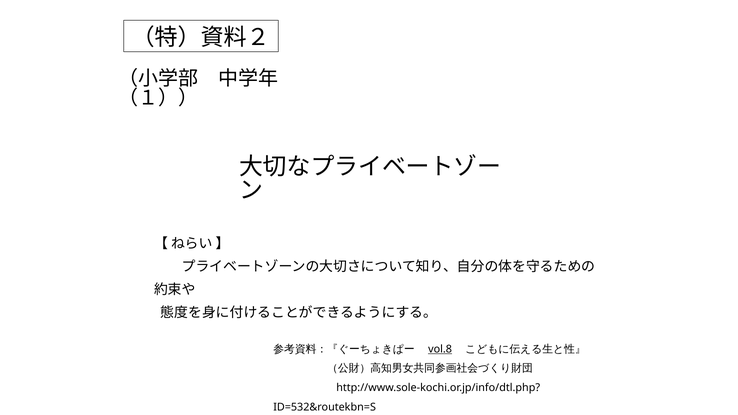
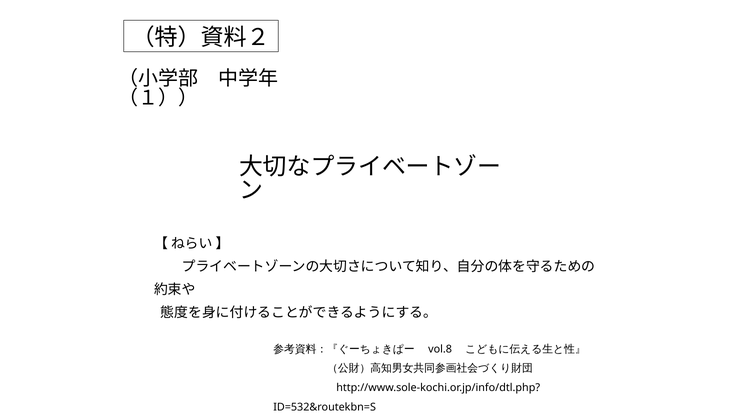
vol.8 underline: present -> none
